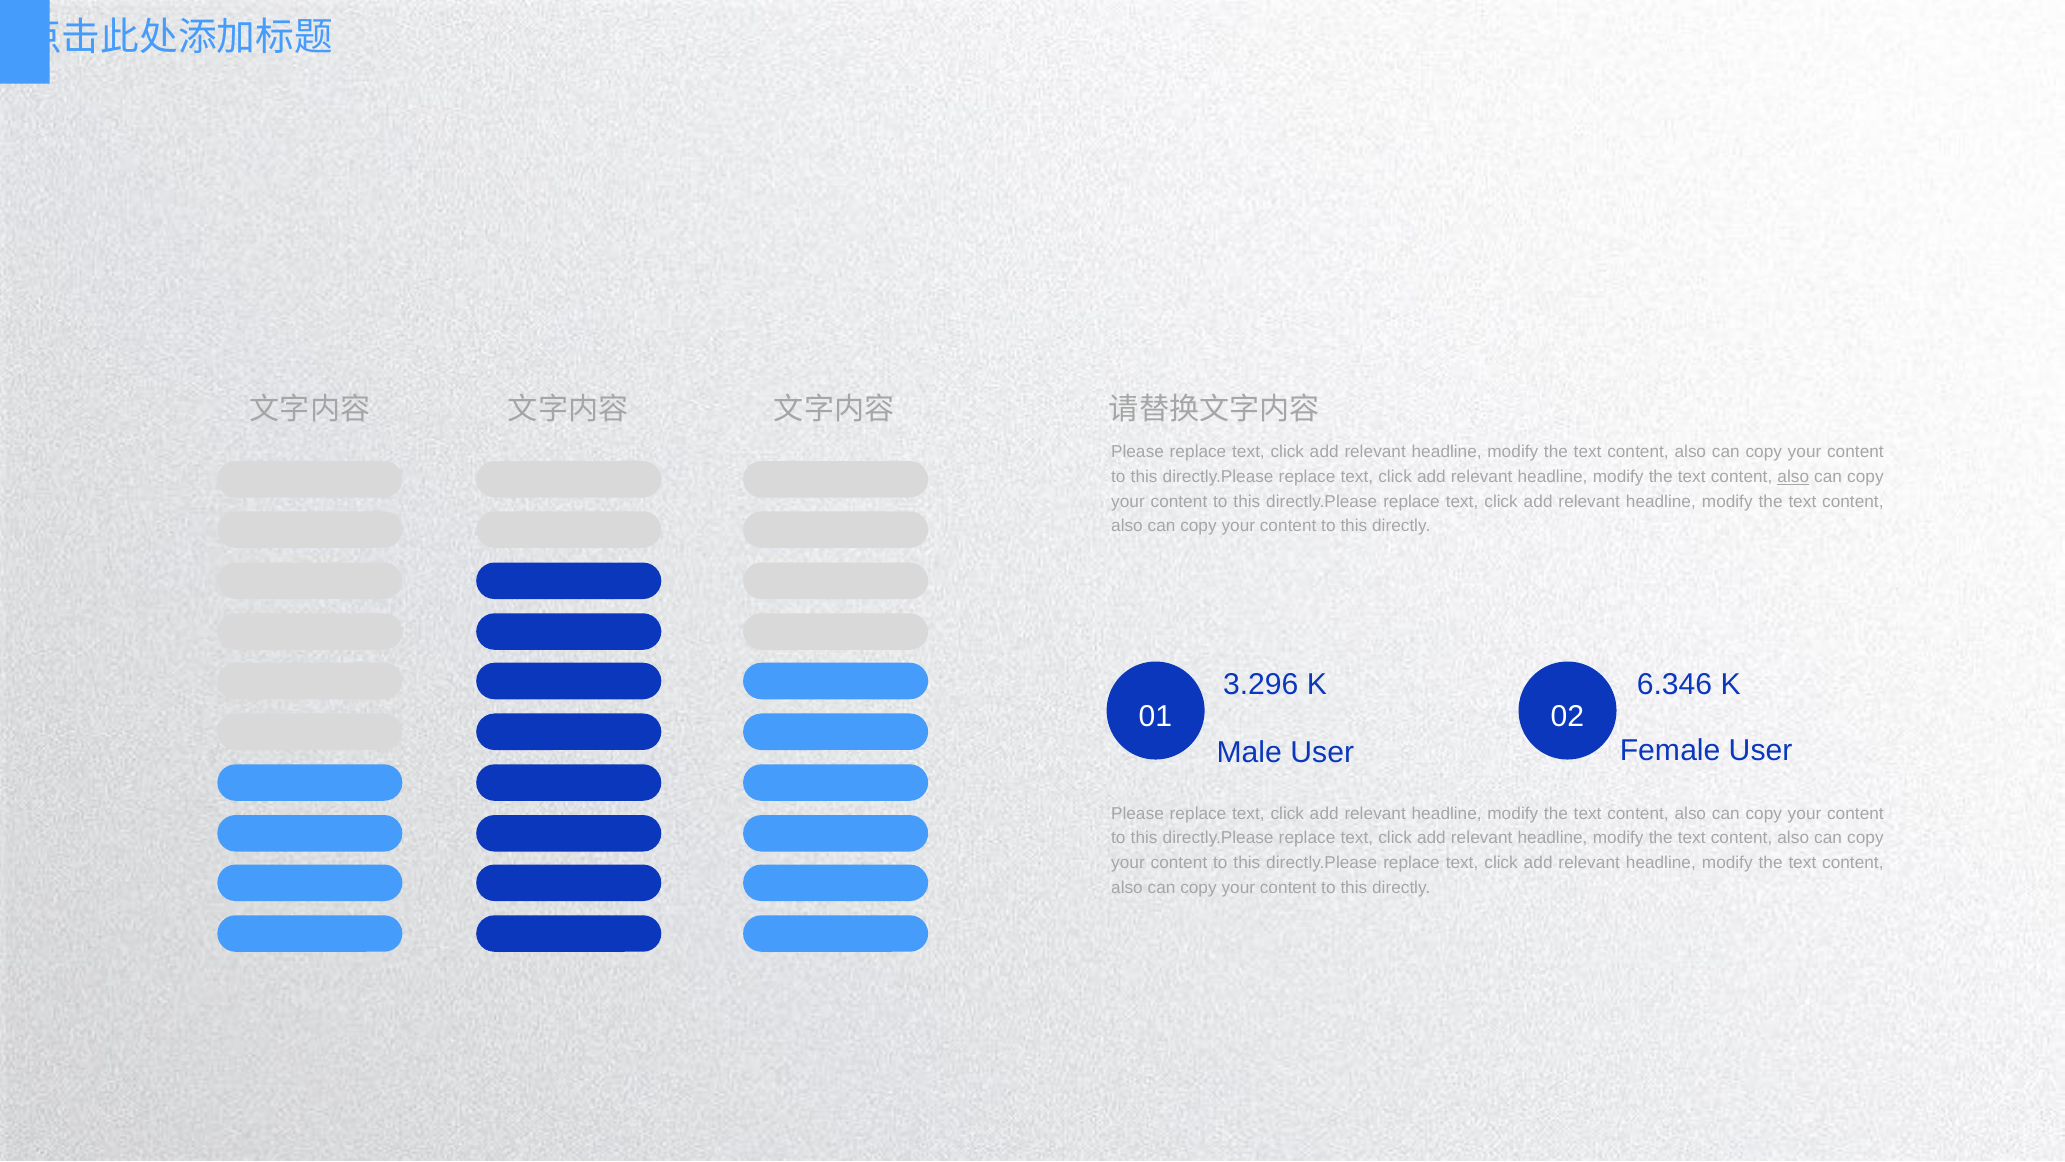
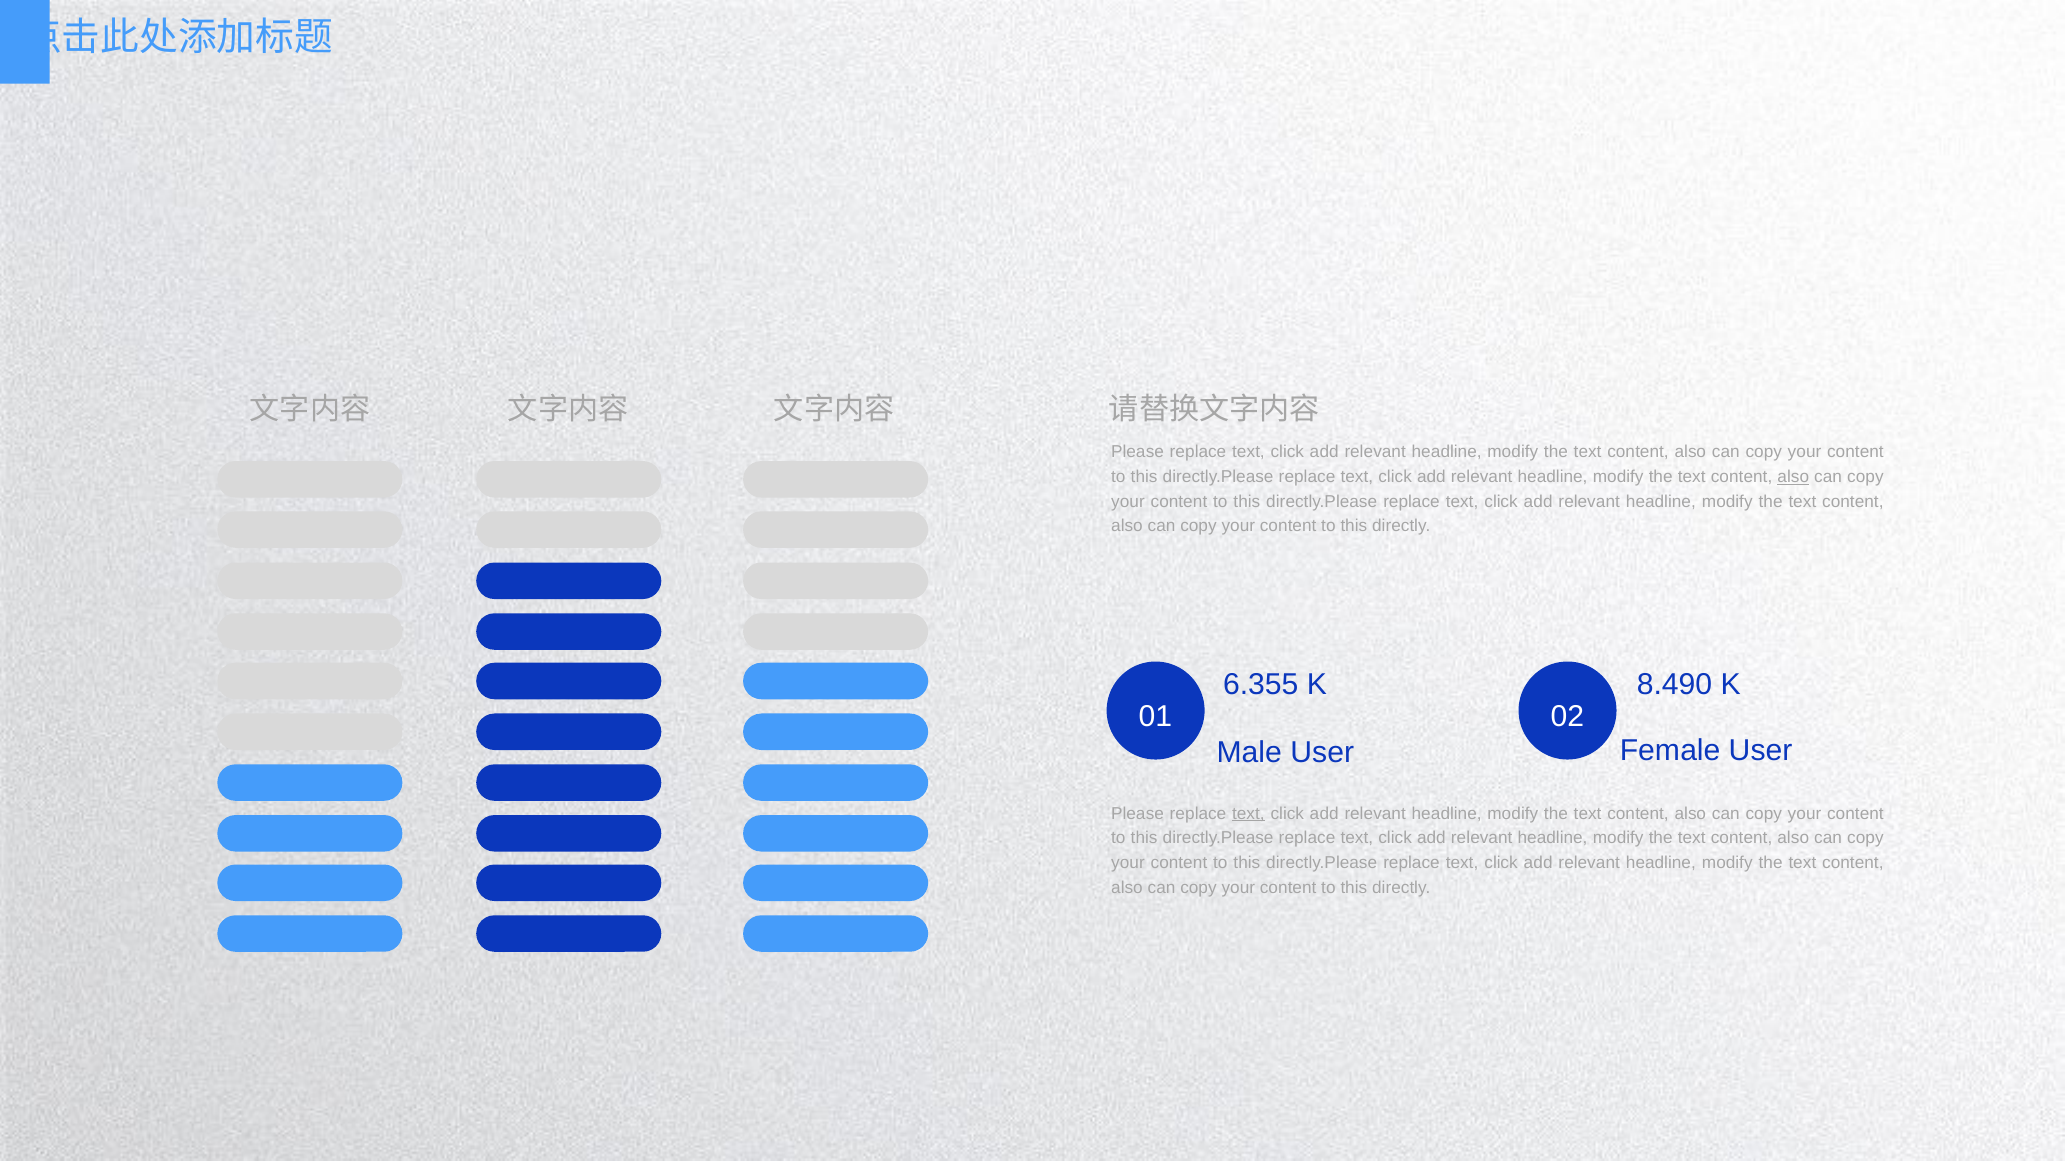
3.296: 3.296 -> 6.355
6.346: 6.346 -> 8.490
text at (1248, 813) underline: none -> present
